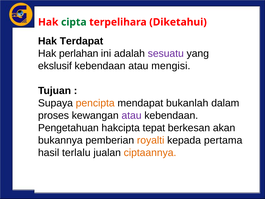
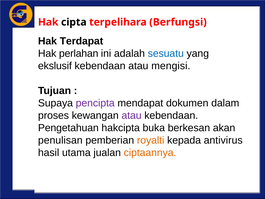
cipta colour: green -> black
Diketahui: Diketahui -> Berfungsi
sesuatu colour: purple -> blue
pencipta colour: orange -> purple
bukanlah: bukanlah -> dokumen
tepat: tepat -> buka
bukannya: bukannya -> penulisan
pertama: pertama -> antivirus
terlalu: terlalu -> utama
